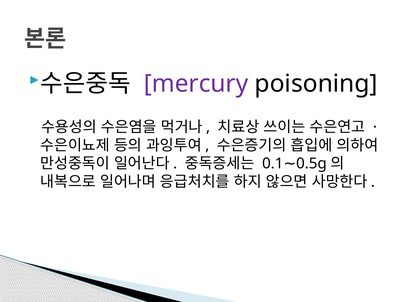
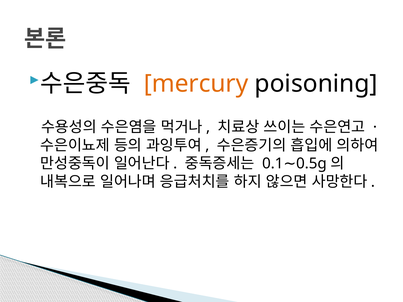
mercury colour: purple -> orange
